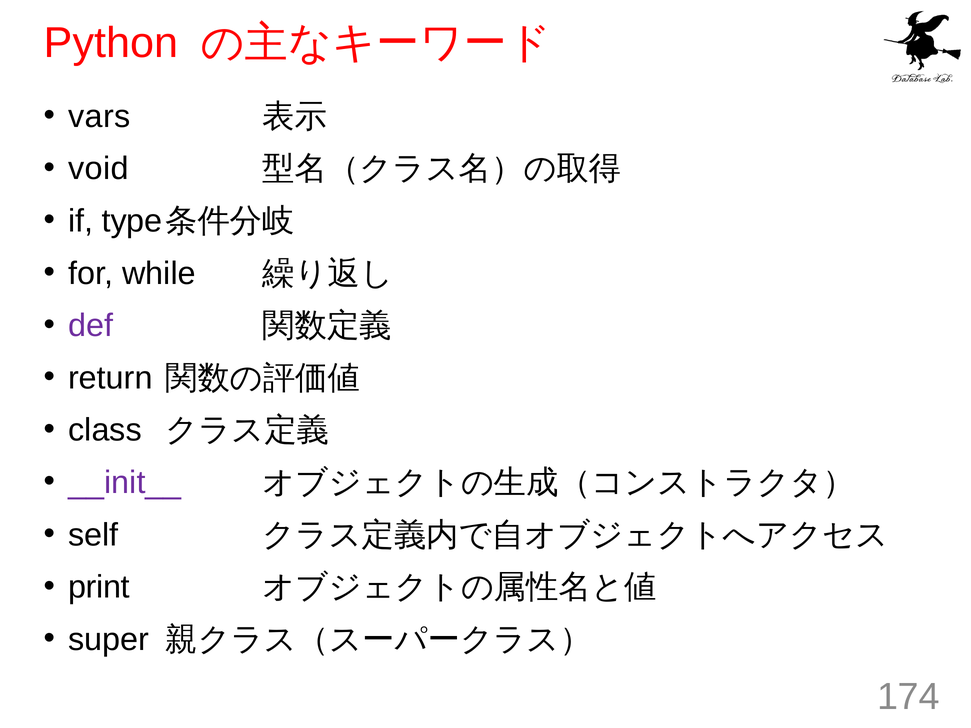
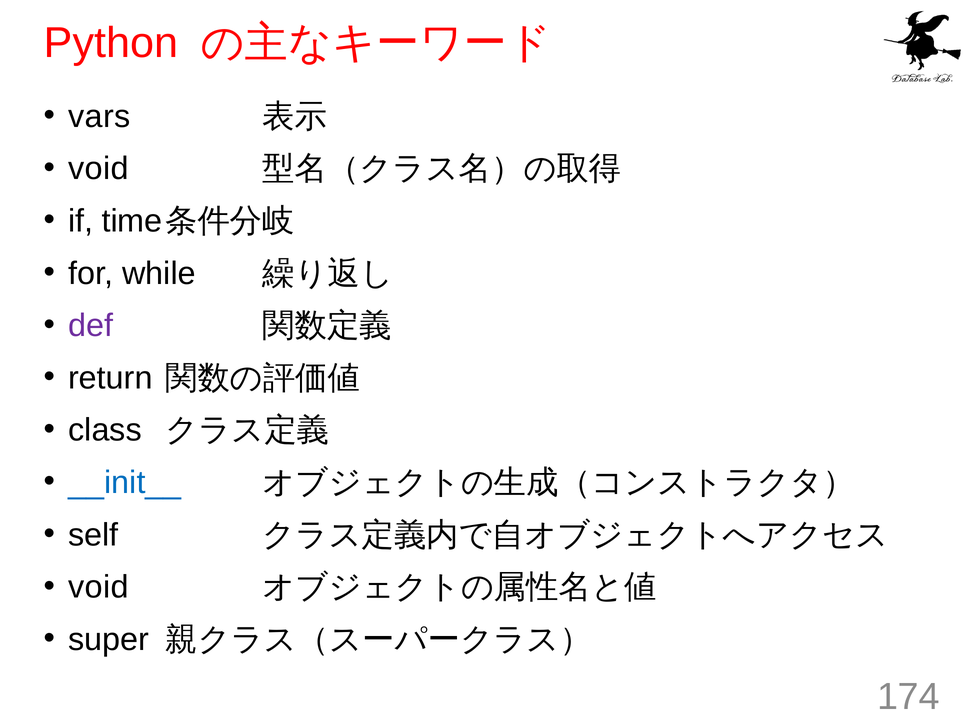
type: type -> time
__init__ colour: purple -> blue
print at (99, 587): print -> void
